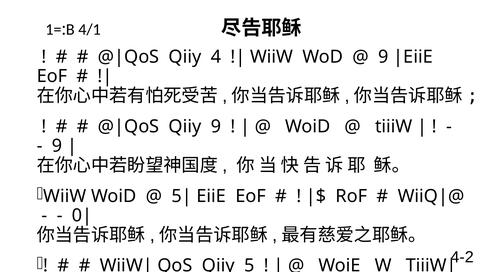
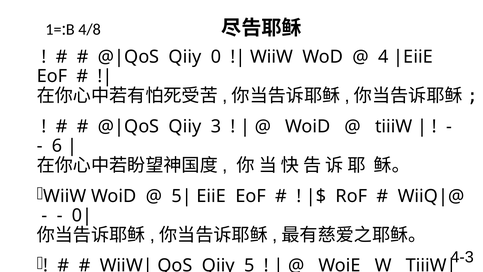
4/1: 4/1 -> 4/8
4: 4 -> 0
9 at (383, 57): 9 -> 4
Qiiy 9: 9 -> 3
9 at (57, 146): 9 -> 6
4-2: 4-2 -> 4-3
